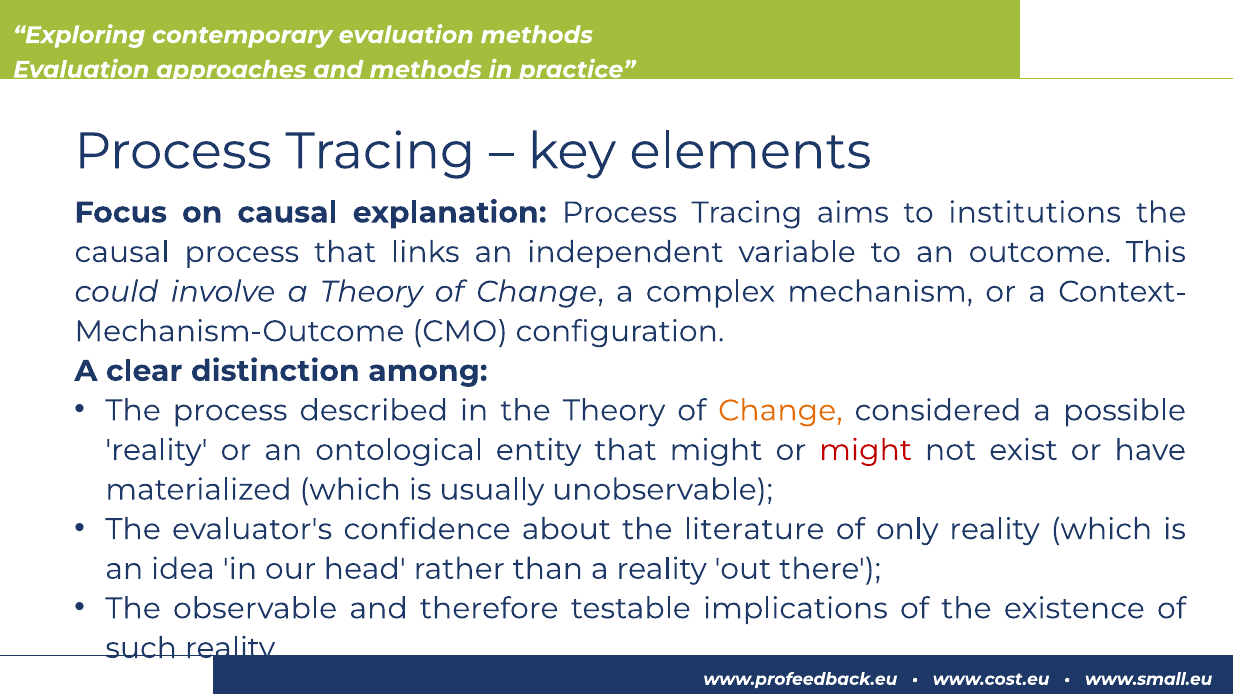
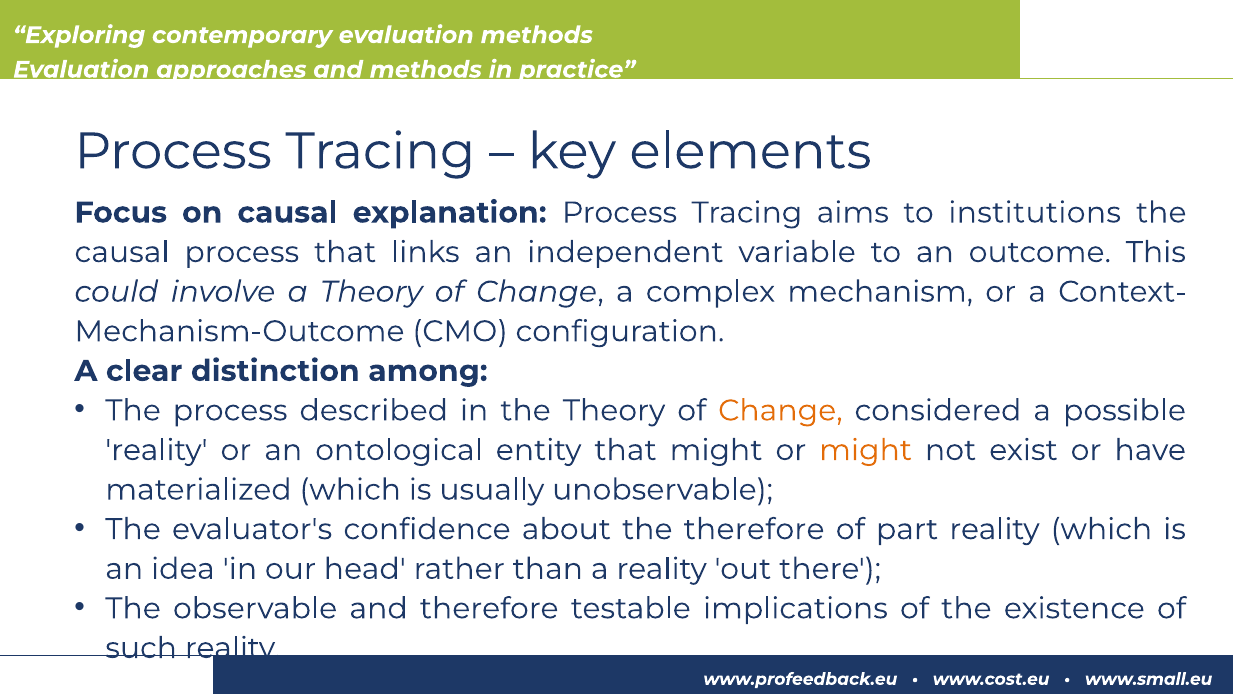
might at (866, 450) colour: red -> orange
the literature: literature -> therefore
only: only -> part
